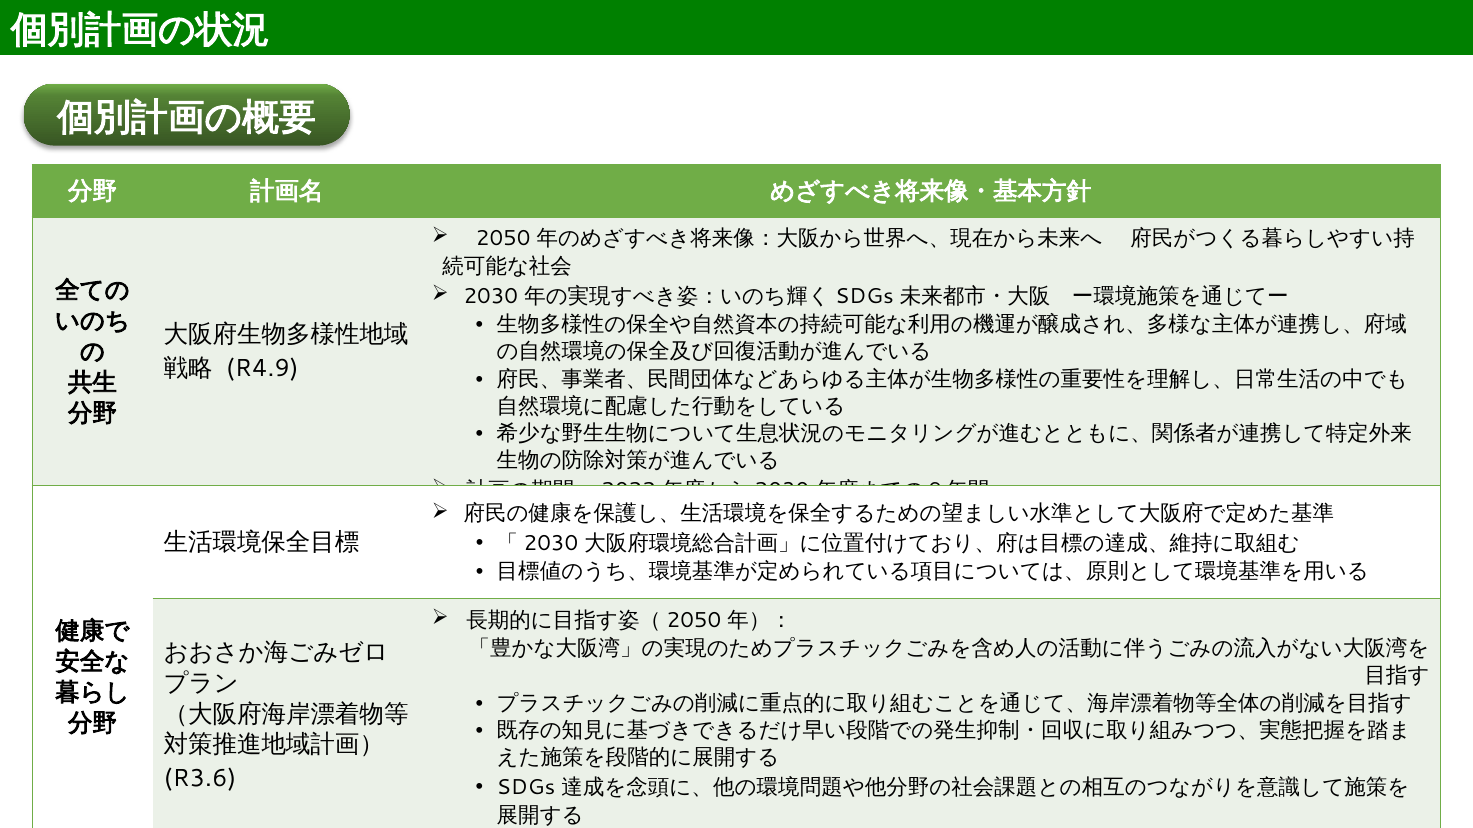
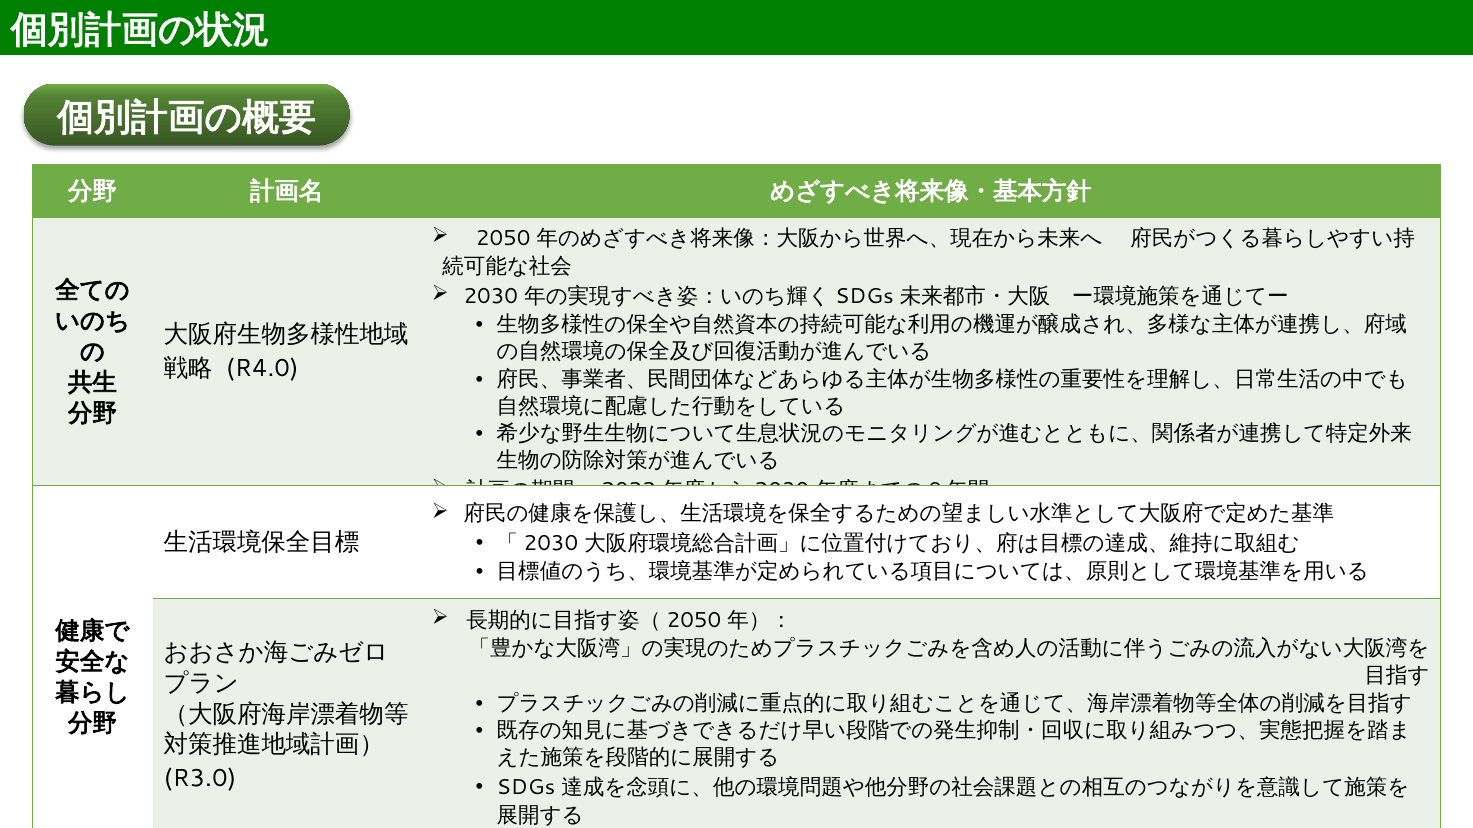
R4.9: R4.9 -> R4.0
R3.6: R3.6 -> R3.0
